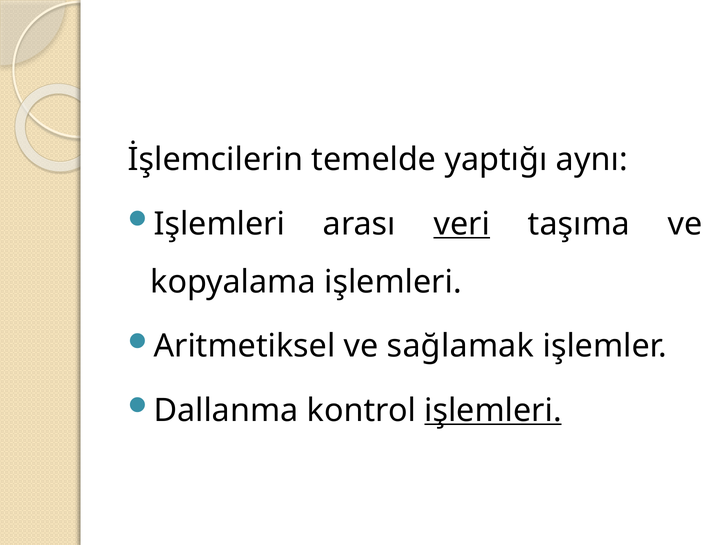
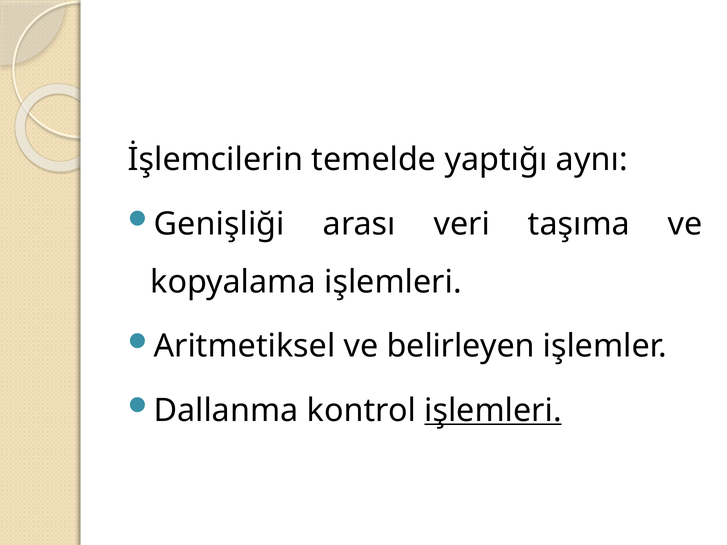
Işlemleri at (219, 224): Işlemleri -> Genişliği
veri underline: present -> none
sağlamak: sağlamak -> belirleyen
